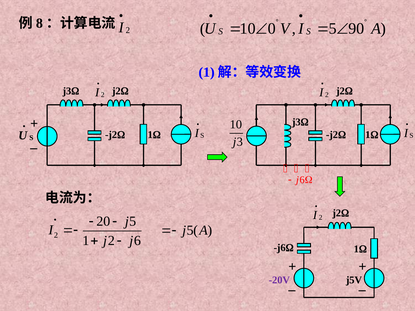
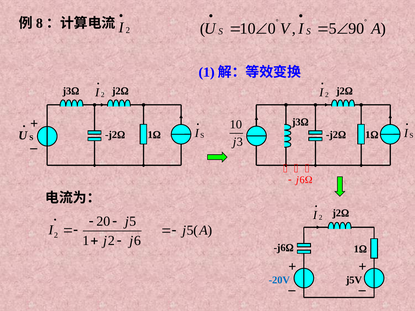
-20V colour: purple -> blue
